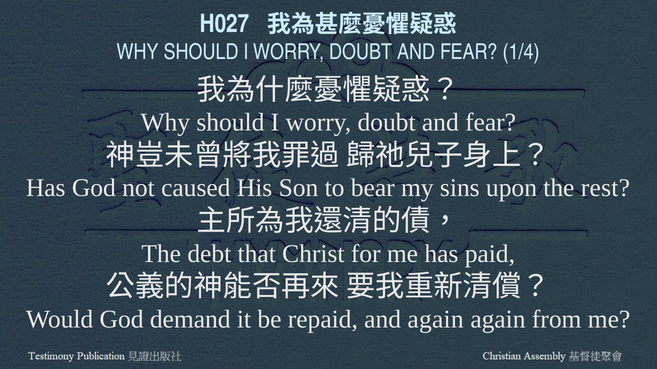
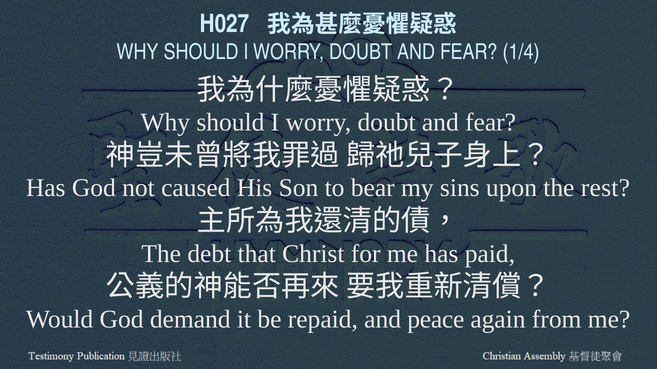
and again: again -> peace
